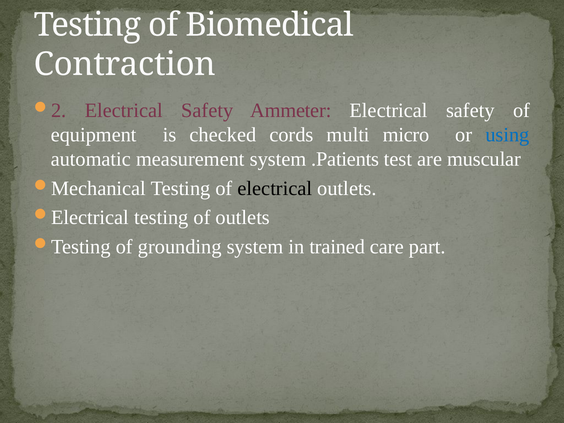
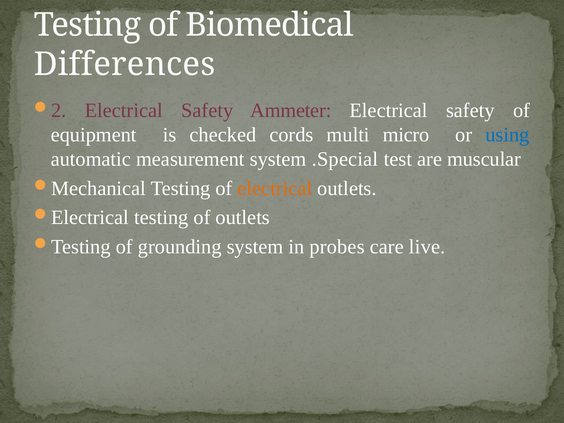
Contraction: Contraction -> Differences
.Patients: .Patients -> .Special
electrical at (275, 188) colour: black -> orange
trained: trained -> probes
part: part -> live
